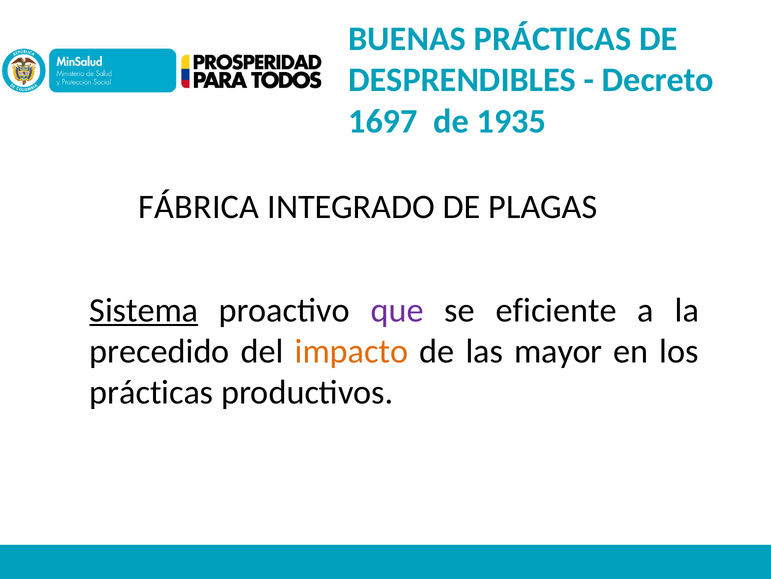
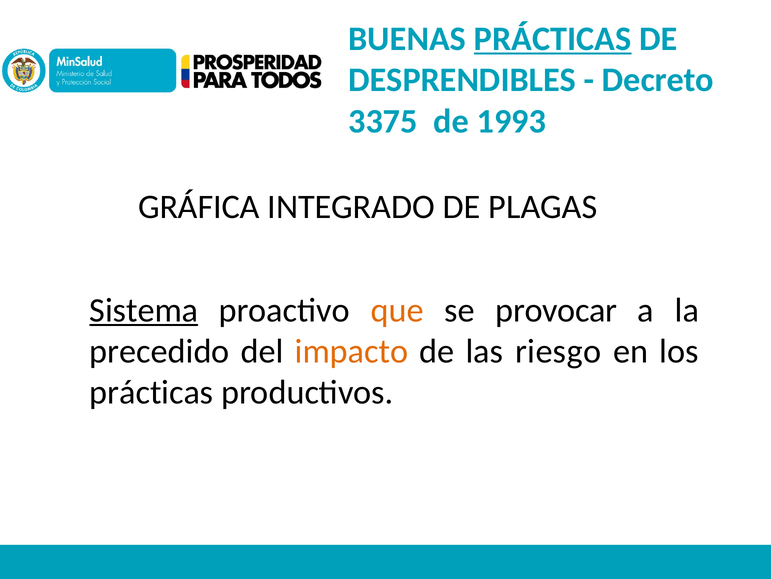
PRÁCTICAS at (553, 39) underline: none -> present
1697: 1697 -> 3375
1935: 1935 -> 1993
FÁBRICA: FÁBRICA -> GRÁFICA
que colour: purple -> orange
eficiente: eficiente -> provocar
mayor: mayor -> riesgo
